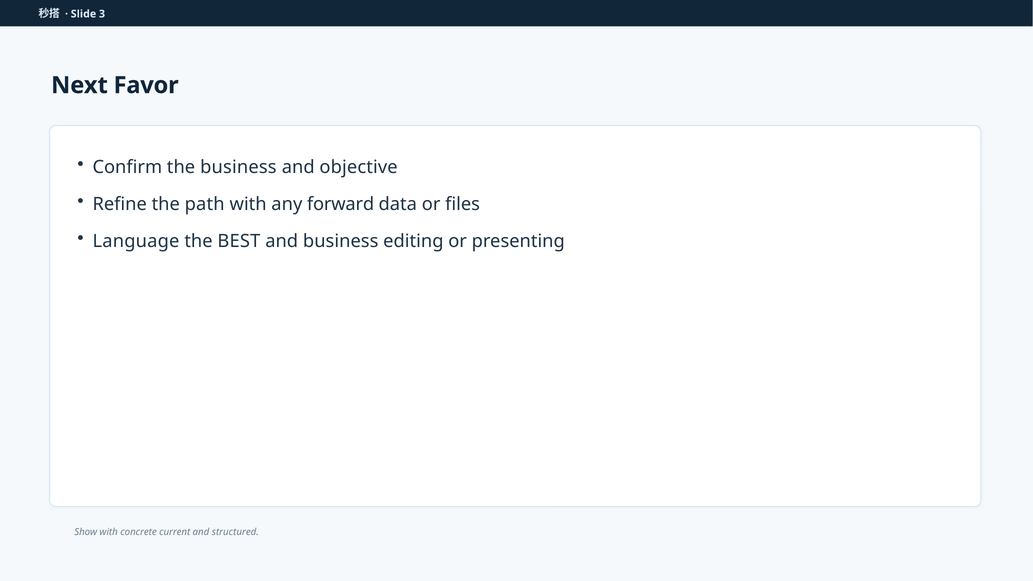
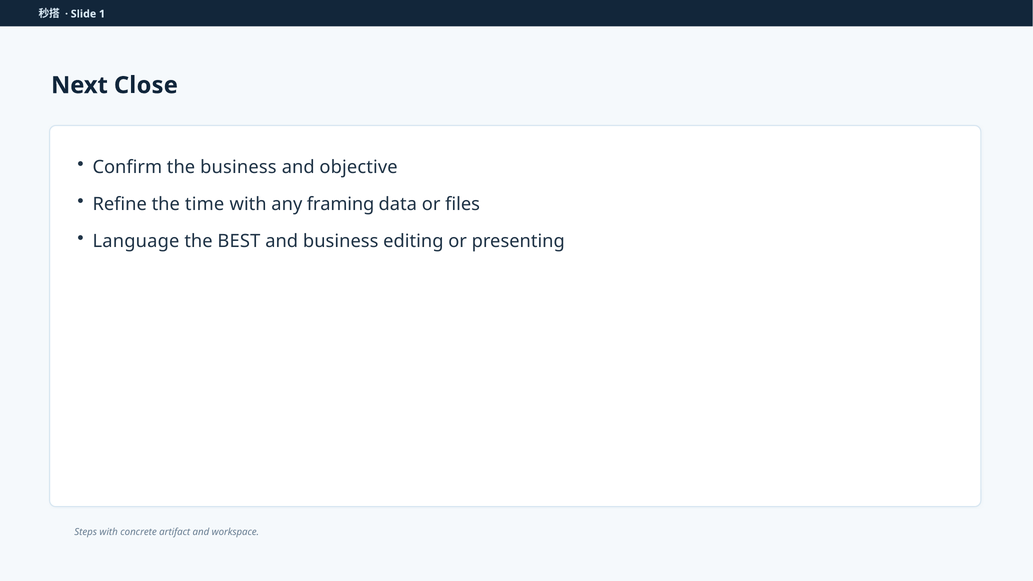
3: 3 -> 1
Favor: Favor -> Close
path: path -> time
forward: forward -> framing
Show: Show -> Steps
current: current -> artifact
structured: structured -> workspace
